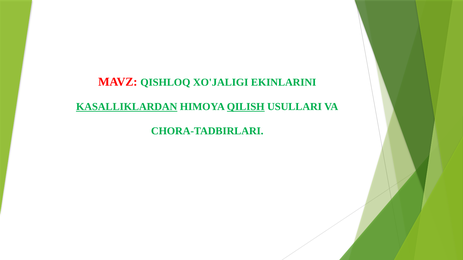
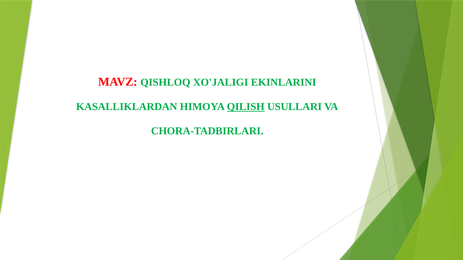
KASALLIKLARDAN underline: present -> none
